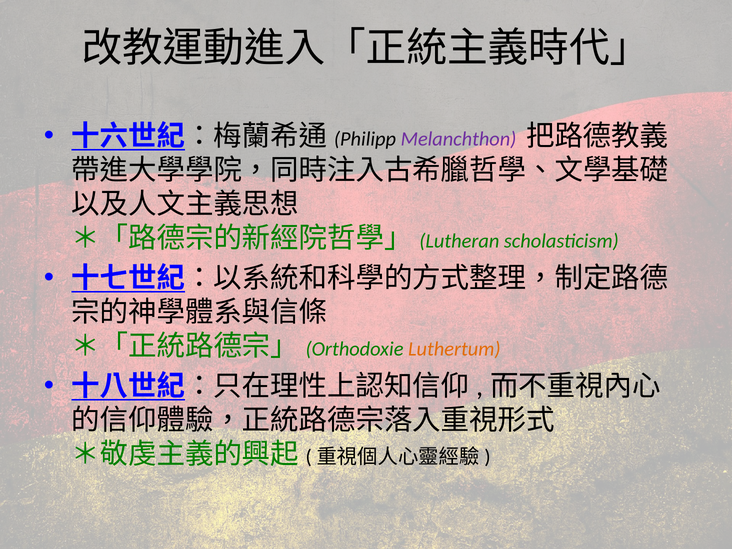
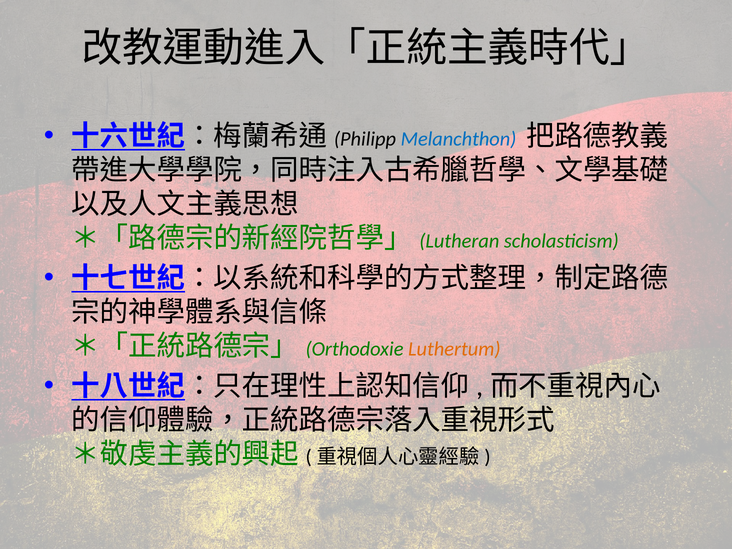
Melanchthon colour: purple -> blue
